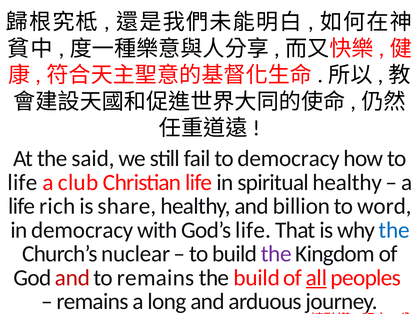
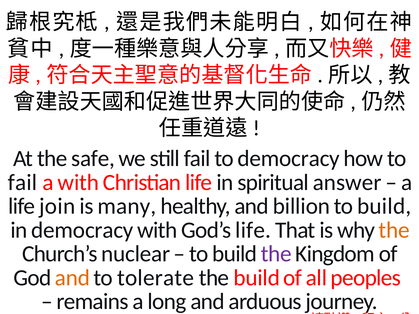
said: said -> safe
life at (23, 183): life -> fail
a club: club -> with
spiritual healthy: healthy -> answer
rich: rich -> join
share: share -> many
word at (384, 206): word -> build
the at (394, 230) colour: blue -> orange
and at (72, 278) colour: red -> orange
to remains: remains -> tolerate
all underline: present -> none
